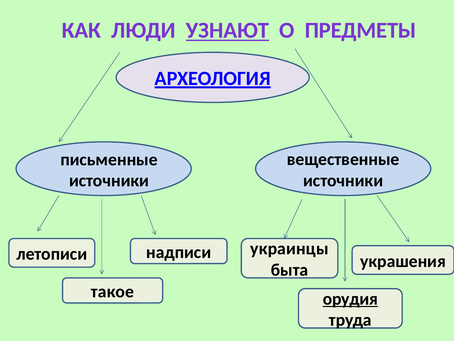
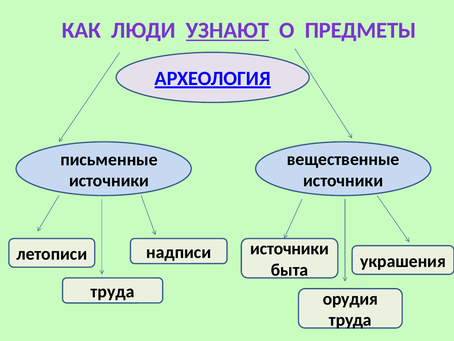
надписи украинцы: украинцы -> источники
такое at (112, 291): такое -> труда
орудия underline: present -> none
